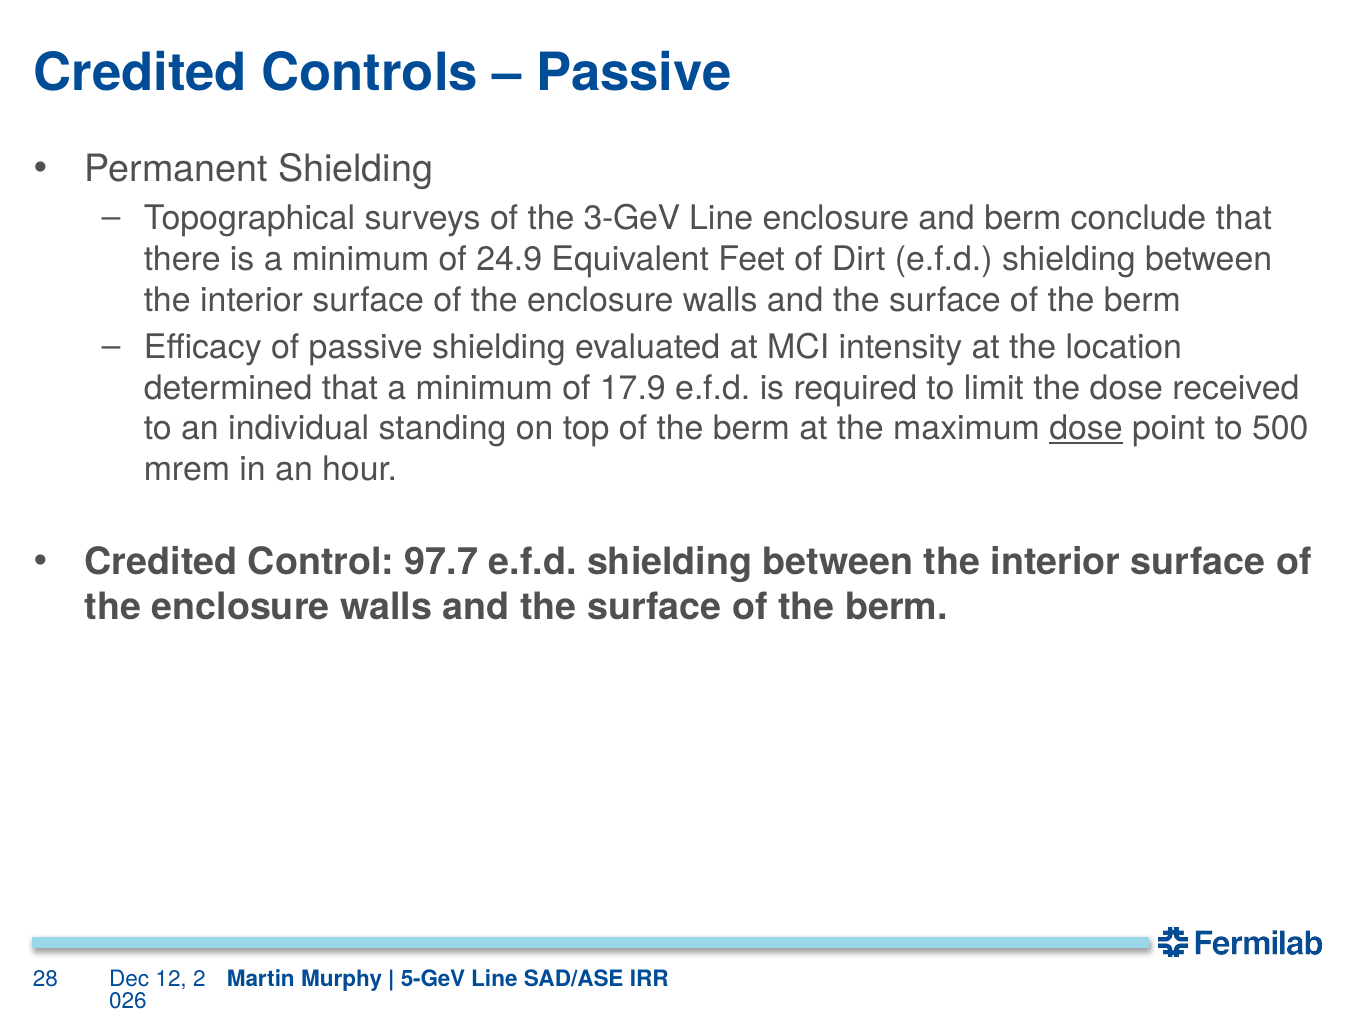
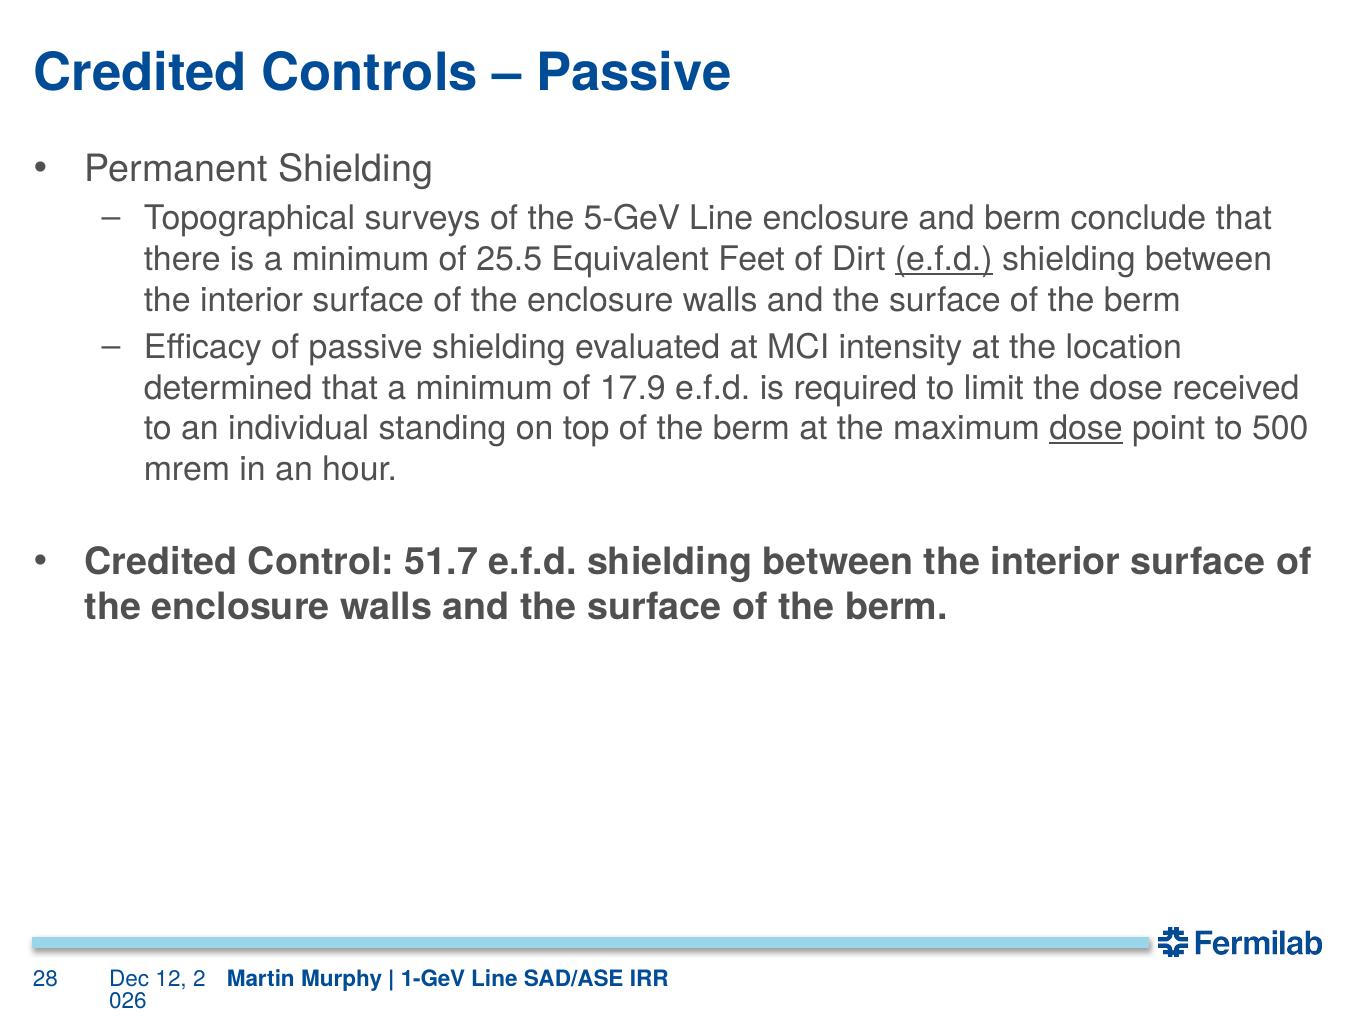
3-GeV: 3-GeV -> 5-GeV
24.9: 24.9 -> 25.5
e.f.d at (944, 259) underline: none -> present
97.7: 97.7 -> 51.7
5-GeV: 5-GeV -> 1-GeV
